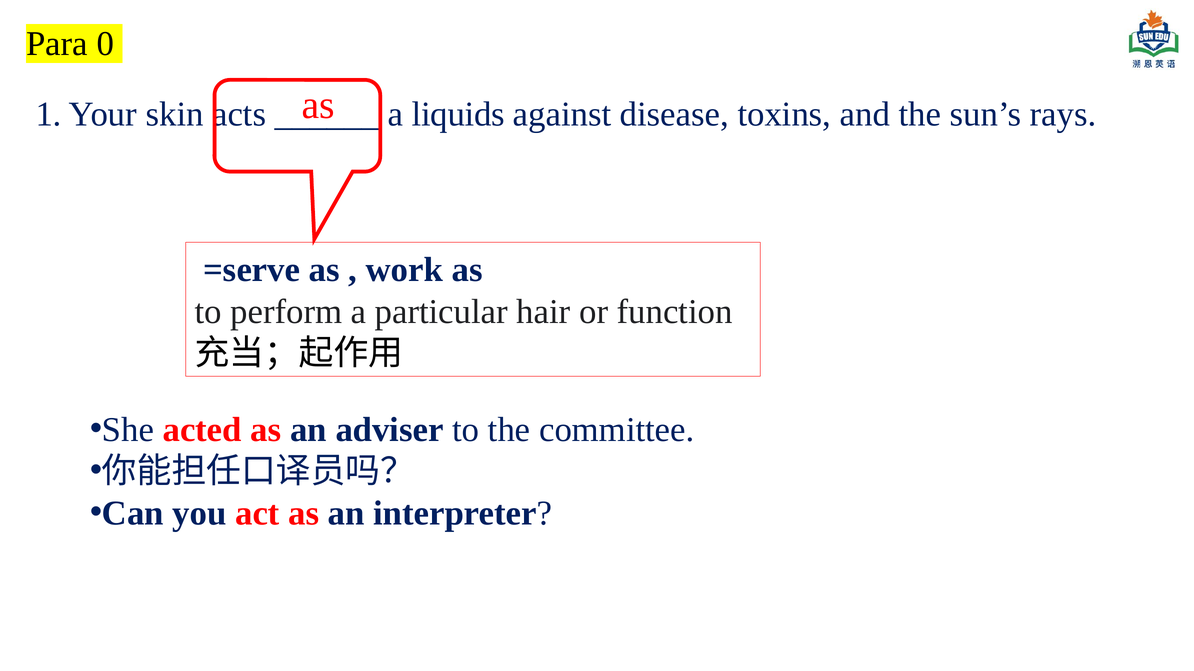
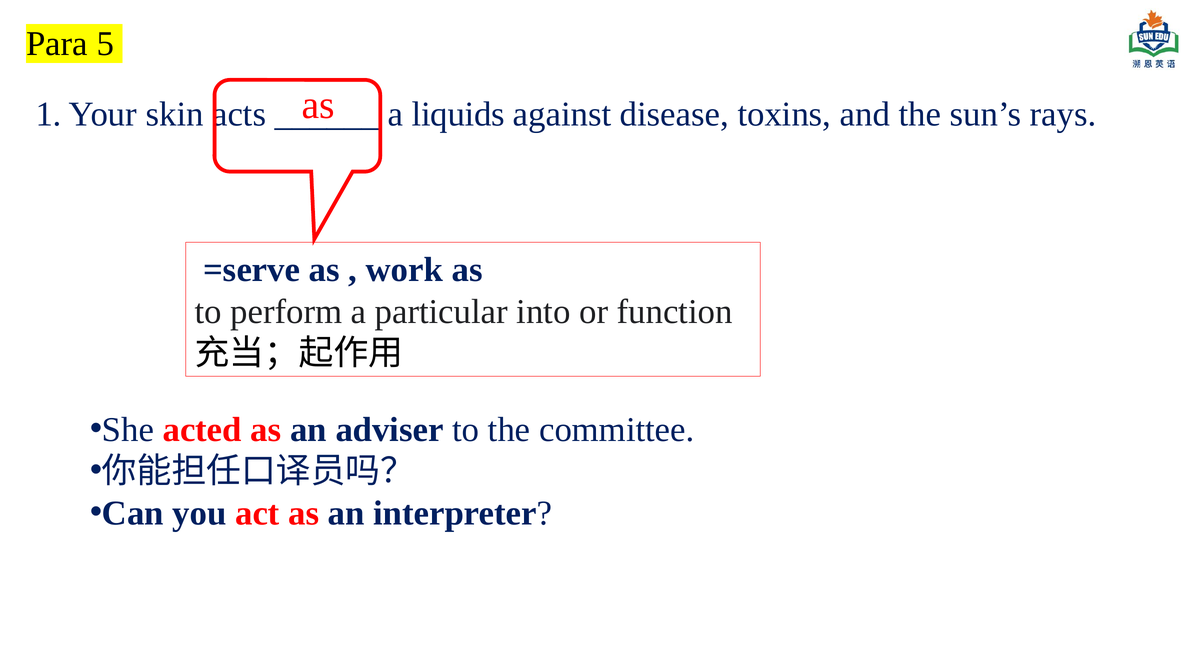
0: 0 -> 5
hair: hair -> into
